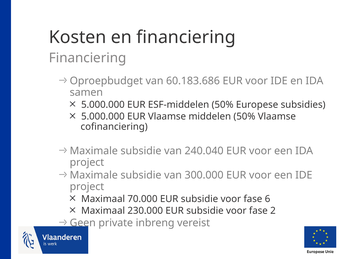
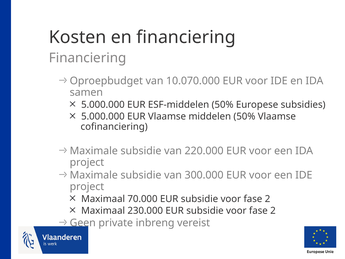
60.183.686: 60.183.686 -> 10.070.000
240.040: 240.040 -> 220.000
6 at (268, 199): 6 -> 2
